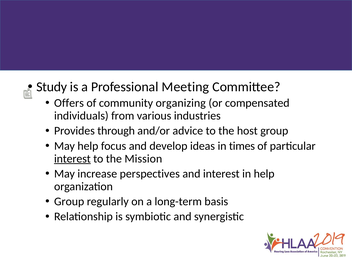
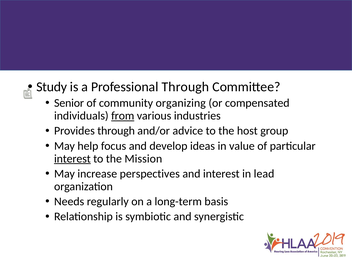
Professional Meeting: Meeting -> Through
Offers: Offers -> Senior
from underline: none -> present
times: times -> value
in help: help -> lead
Group at (69, 202): Group -> Needs
